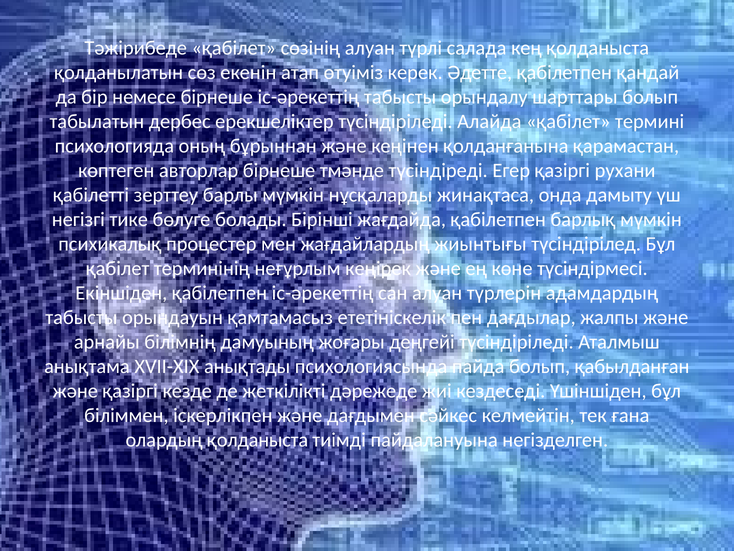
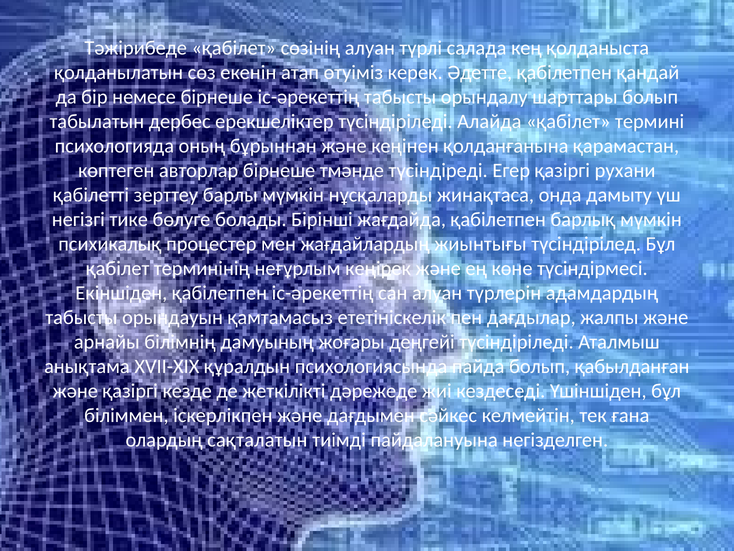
анықтады: анықтады -> құралдын
олардың қолданыста: қолданыста -> сақталатын
